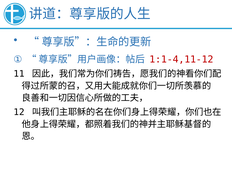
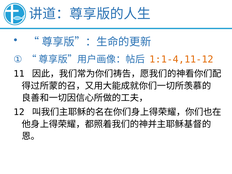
1:1-4,11-12 colour: red -> orange
